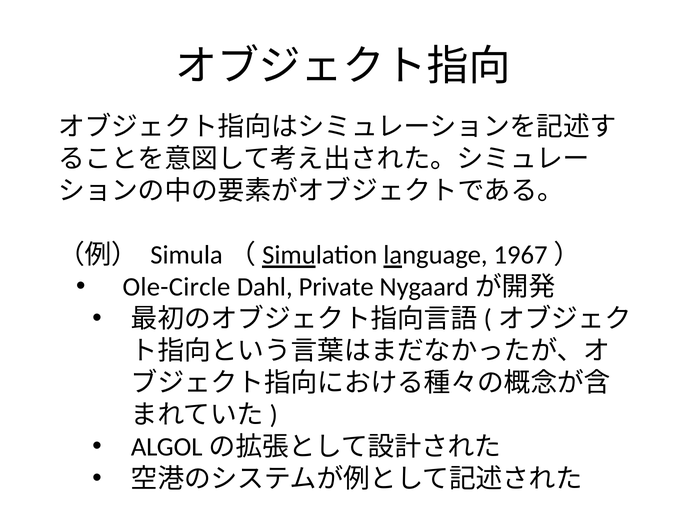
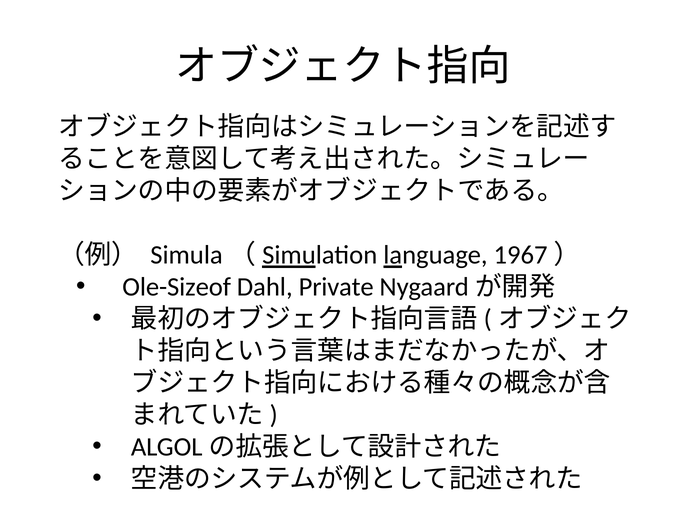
Ole-Circle: Ole-Circle -> Ole-Sizeof
